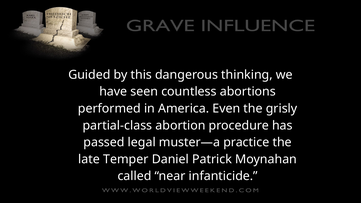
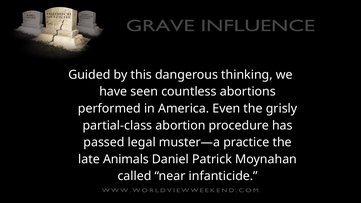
Temper: Temper -> Animals
